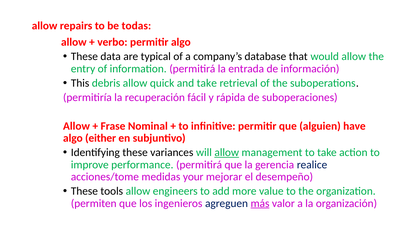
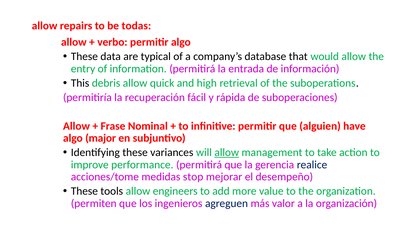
and take: take -> high
either: either -> major
your: your -> stop
más underline: present -> none
